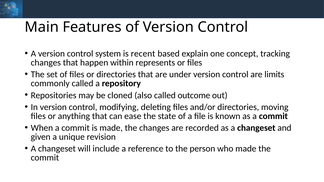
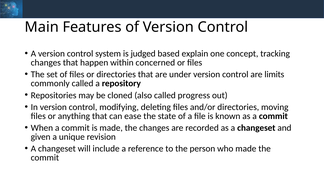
recent: recent -> judged
represents: represents -> concerned
outcome: outcome -> progress
